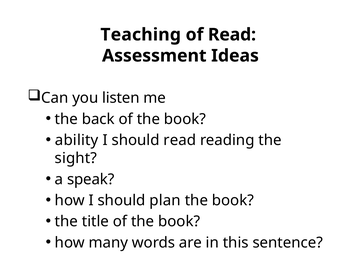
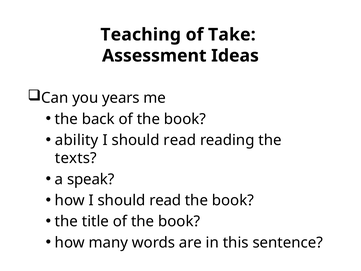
of Read: Read -> Take
listen: listen -> years
sight: sight -> texts
how I should plan: plan -> read
